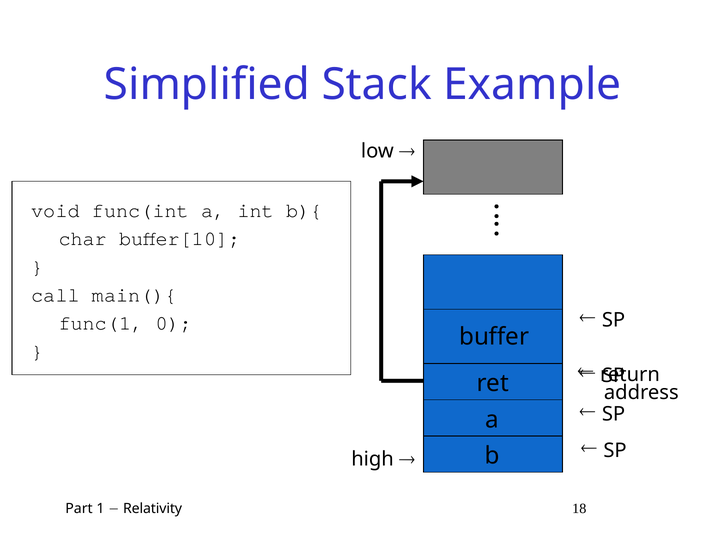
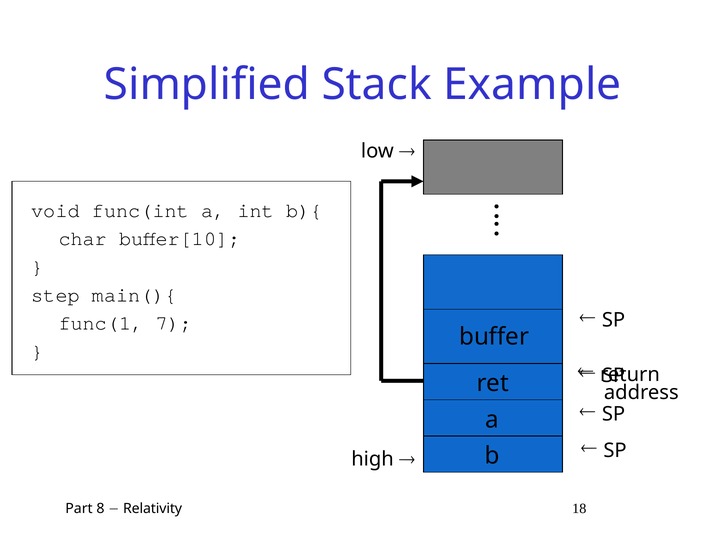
call: call -> step
0: 0 -> 7
1: 1 -> 8
